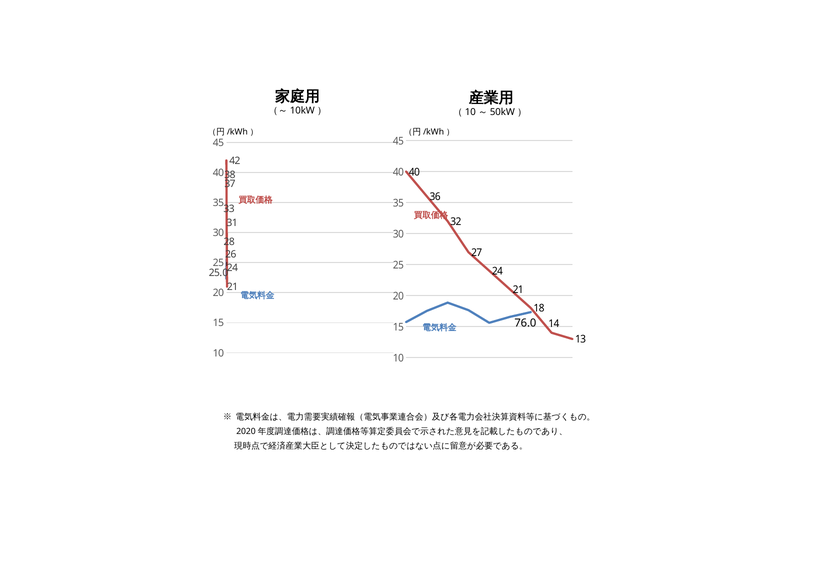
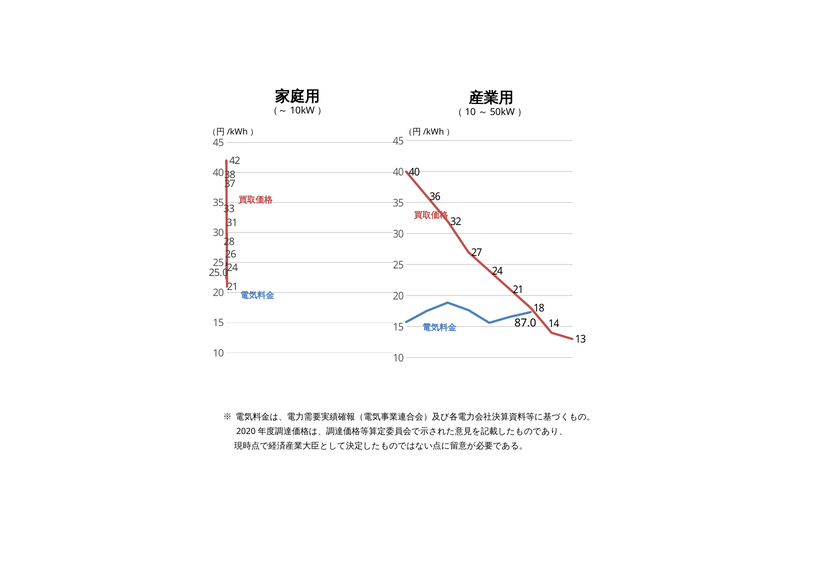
76.0: 76.0 -> 87.0
